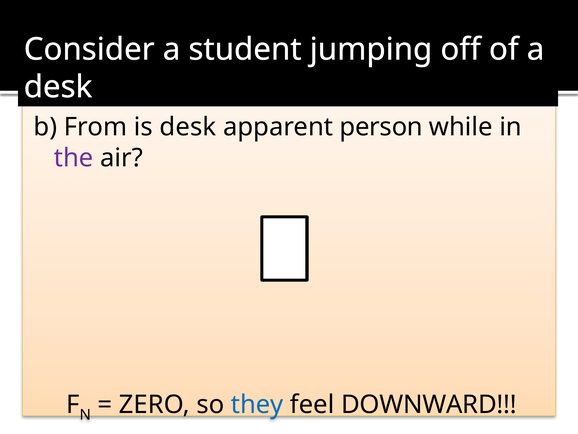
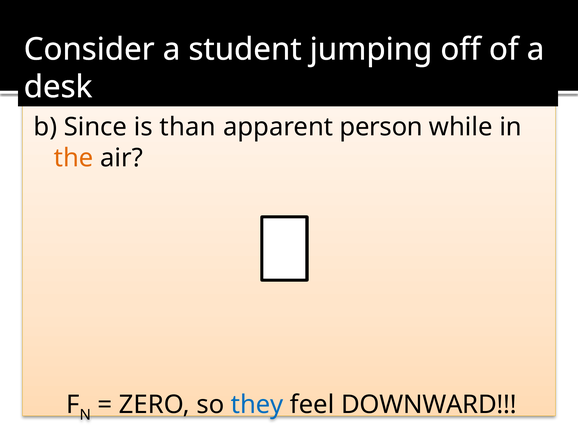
From: From -> Since
is desk: desk -> than
the colour: purple -> orange
